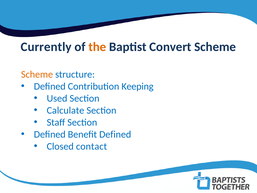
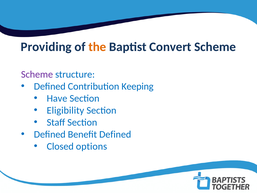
Currently: Currently -> Providing
Scheme at (37, 74) colour: orange -> purple
Used: Used -> Have
Calculate: Calculate -> Eligibility
contact: contact -> options
